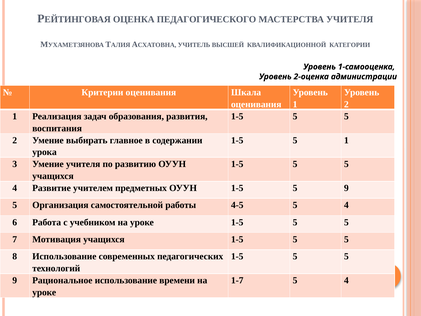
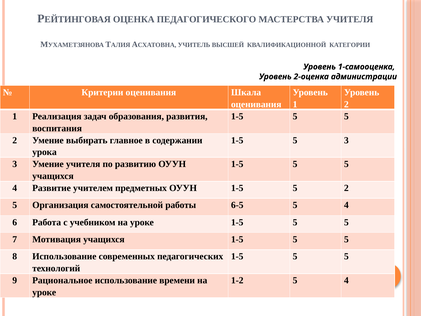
5 1: 1 -> 3
1-5 5 9: 9 -> 2
4-5: 4-5 -> 6-5
1-7: 1-7 -> 1-2
